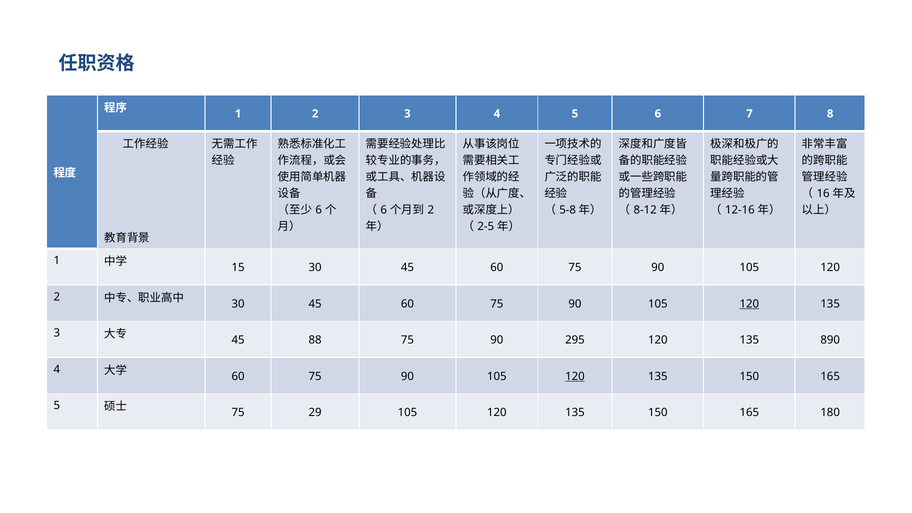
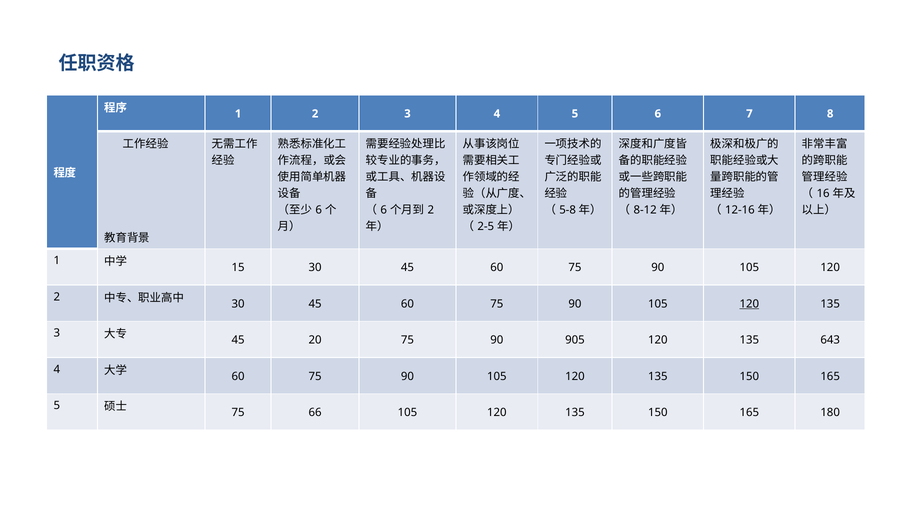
88: 88 -> 20
295: 295 -> 905
890: 890 -> 643
120 at (575, 376) underline: present -> none
29: 29 -> 66
